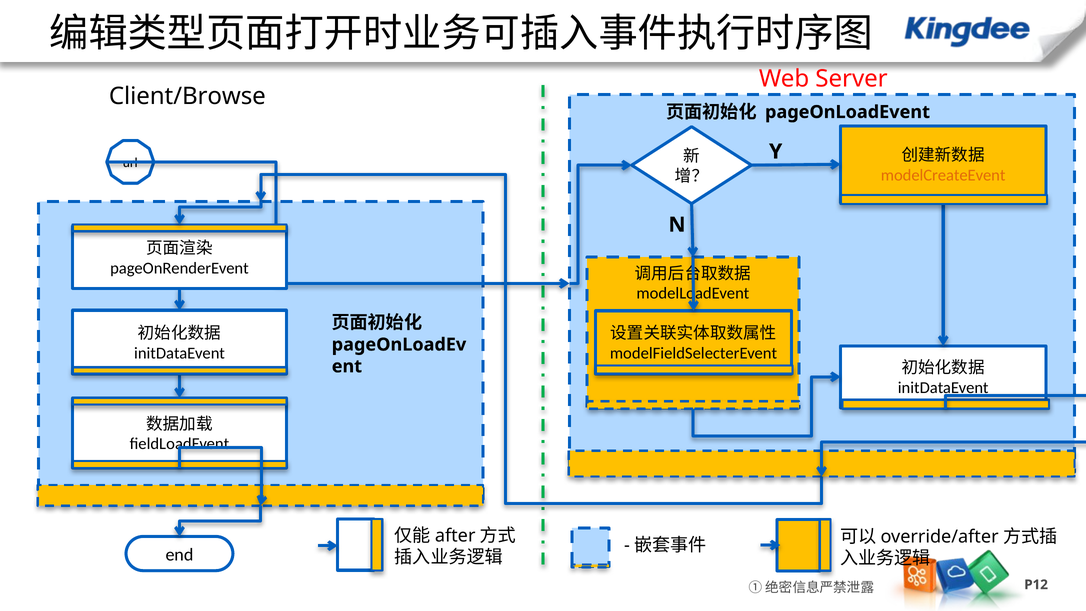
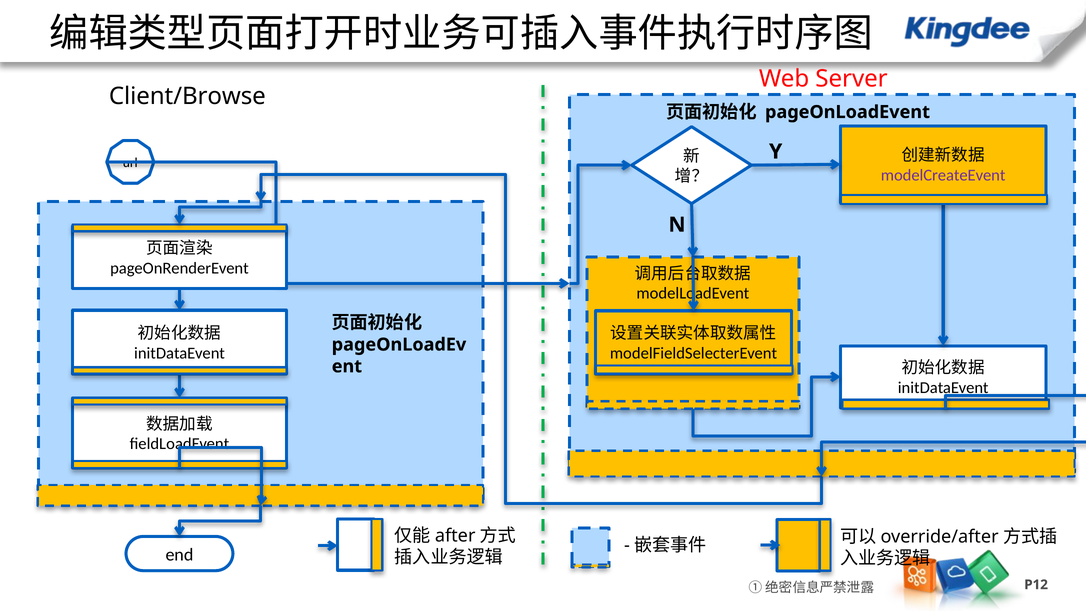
modelCreateEvent colour: orange -> purple
